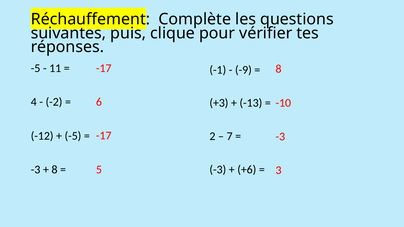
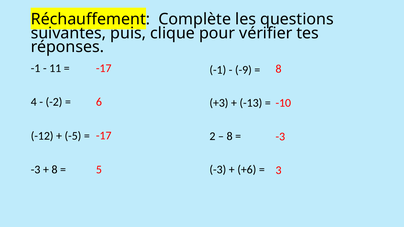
-5 at (36, 68): -5 -> -1
7 at (230, 137): 7 -> 8
